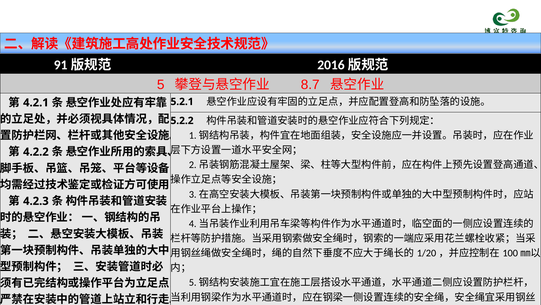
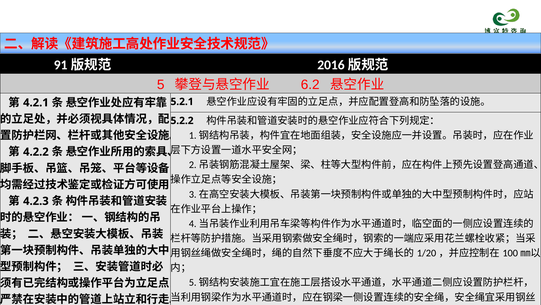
8.7: 8.7 -> 6.2
